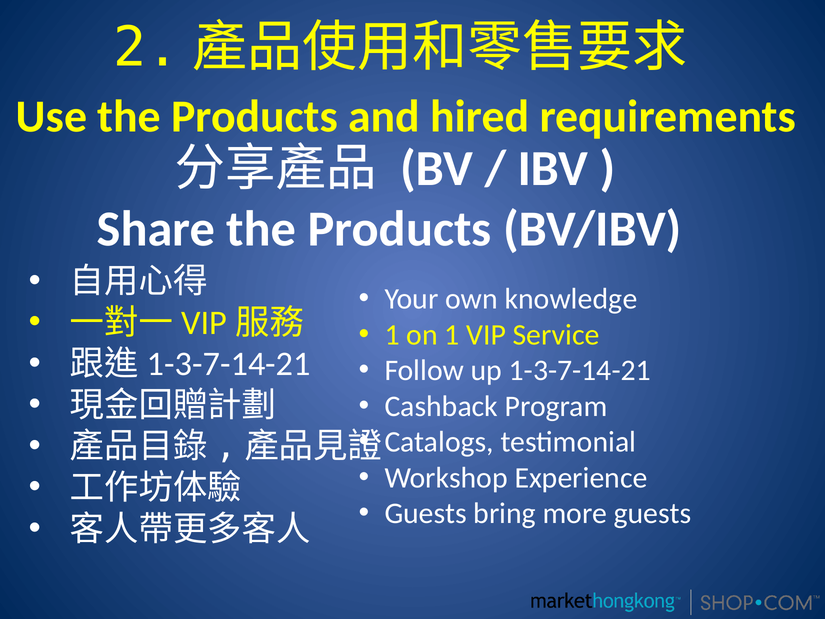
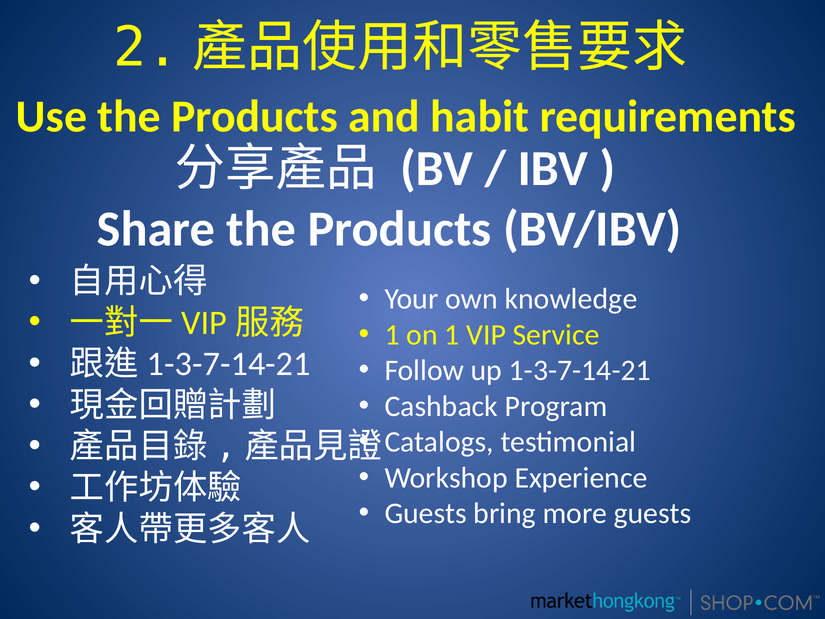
hired: hired -> habit
